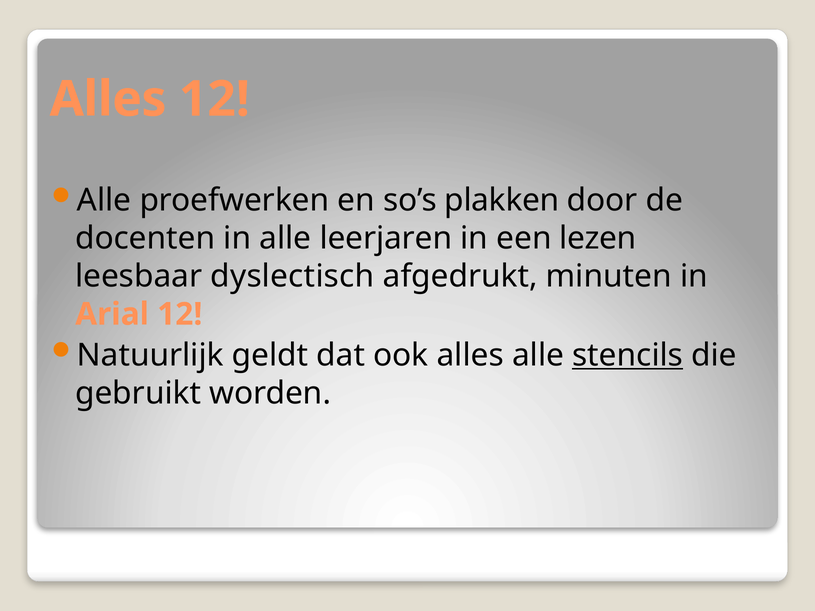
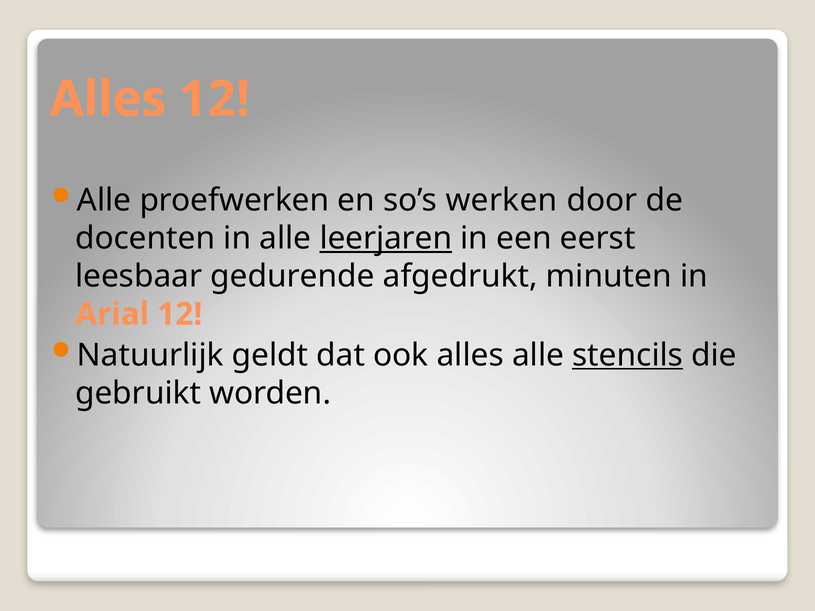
plakken: plakken -> werken
leerjaren underline: none -> present
lezen: lezen -> eerst
dyslectisch: dyslectisch -> gedurende
